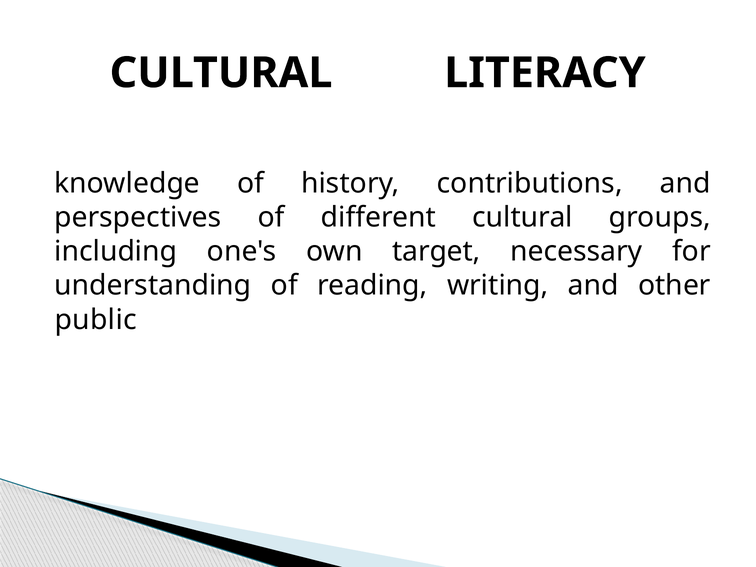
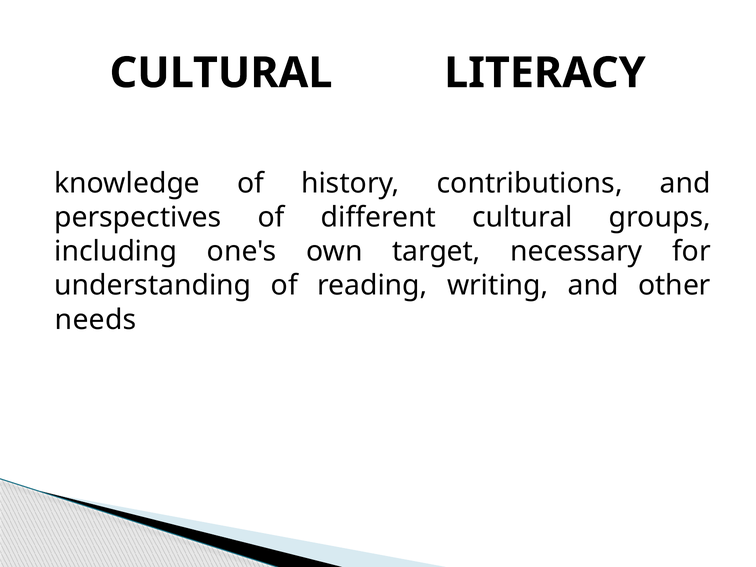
public: public -> needs
